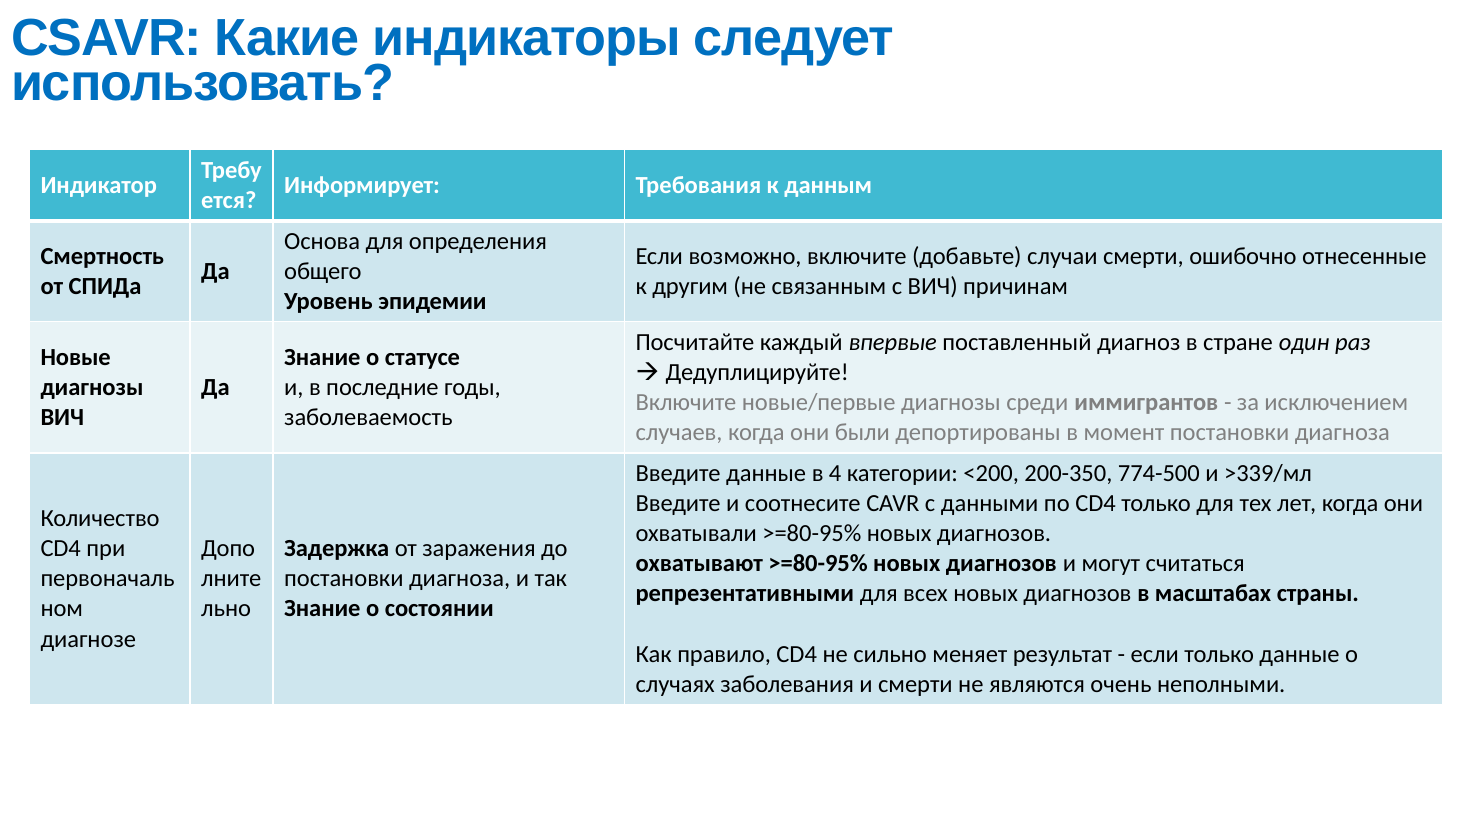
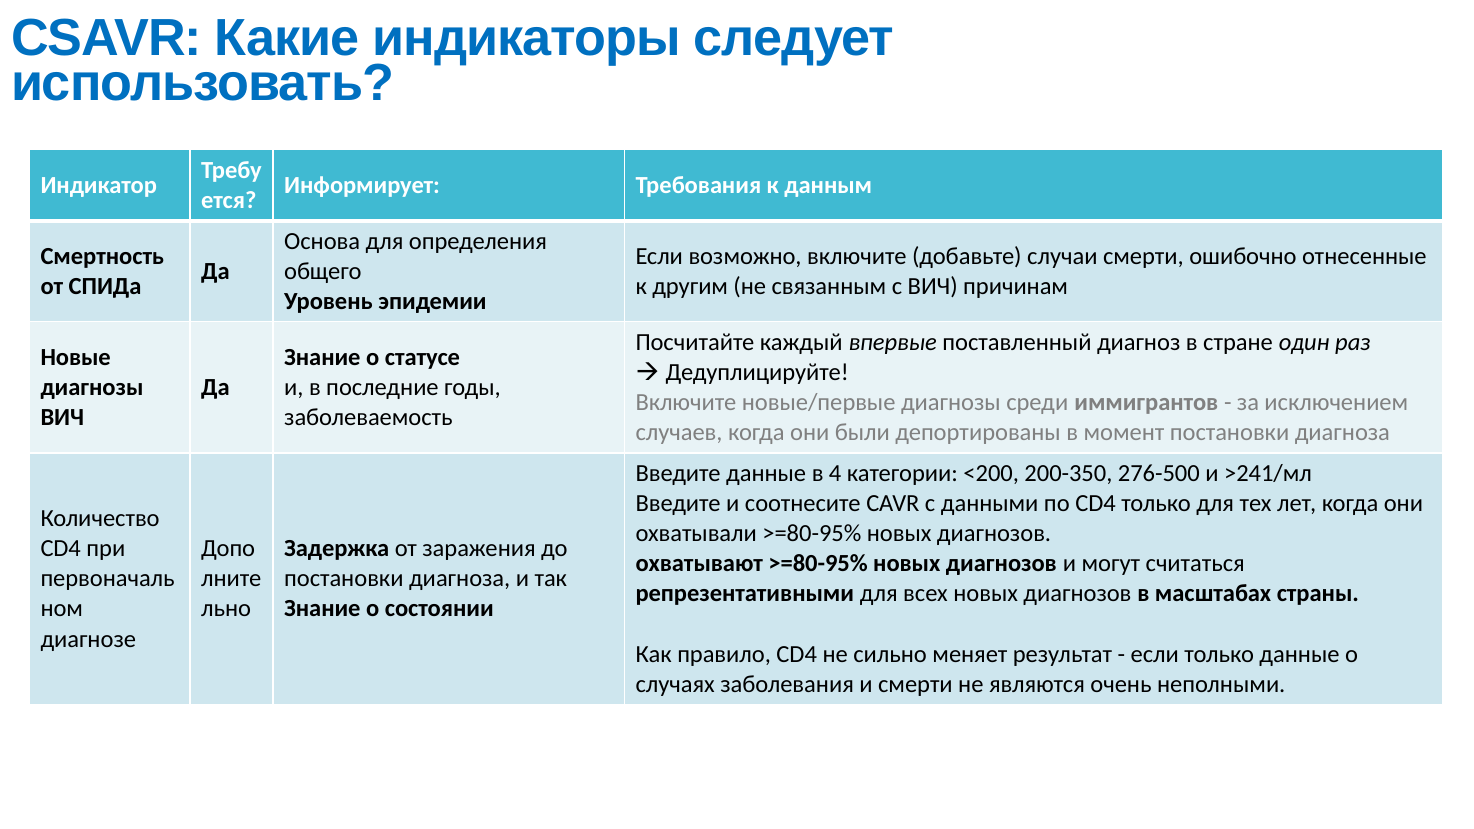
774-500: 774-500 -> 276-500
>339/мл: >339/мл -> >241/мл
